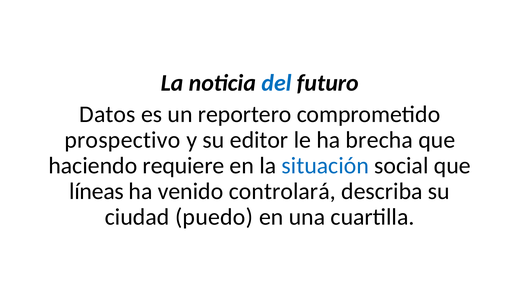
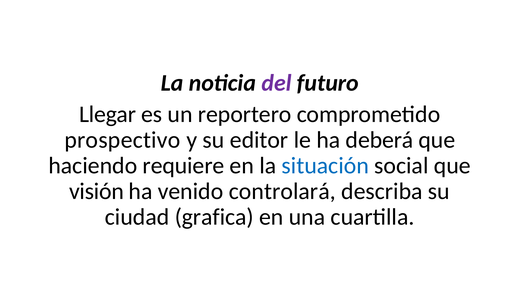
del colour: blue -> purple
Datos: Datos -> Llegar
brecha: brecha -> deberá
líneas: líneas -> visión
puedo: puedo -> grafica
